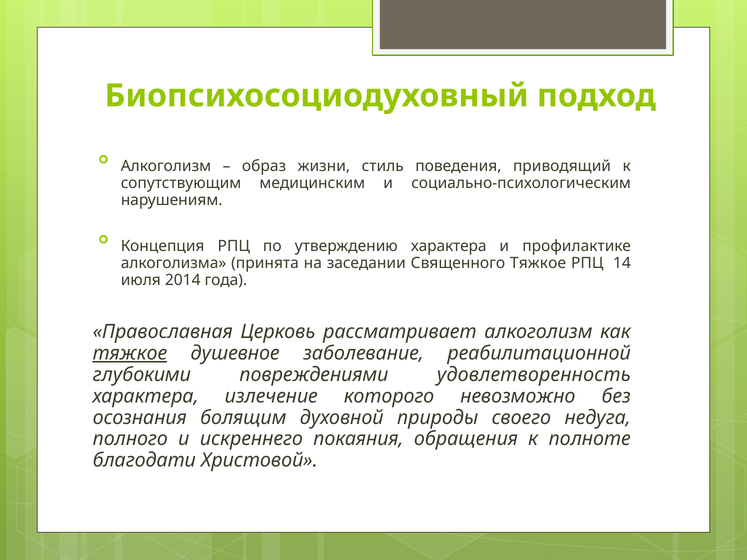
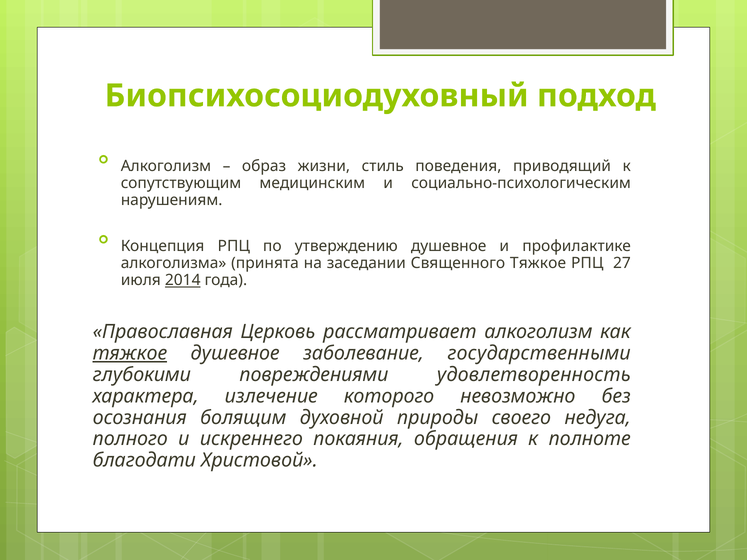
утверждению характера: характера -> душевное
14: 14 -> 27
2014 underline: none -> present
реабилитационной: реабилитационной -> государственными
